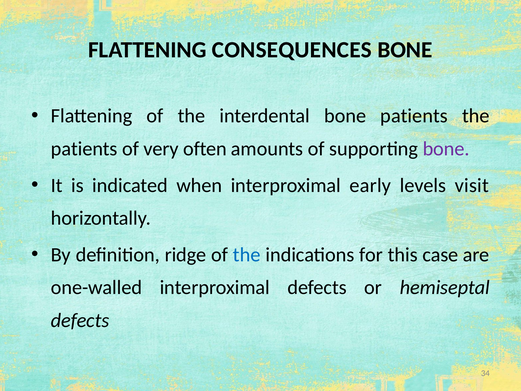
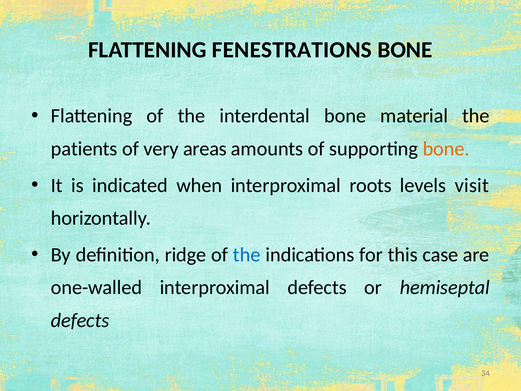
CONSEQUENCES: CONSEQUENCES -> FENESTRATIONS
bone patients: patients -> material
often: often -> areas
bone at (446, 149) colour: purple -> orange
early: early -> roots
